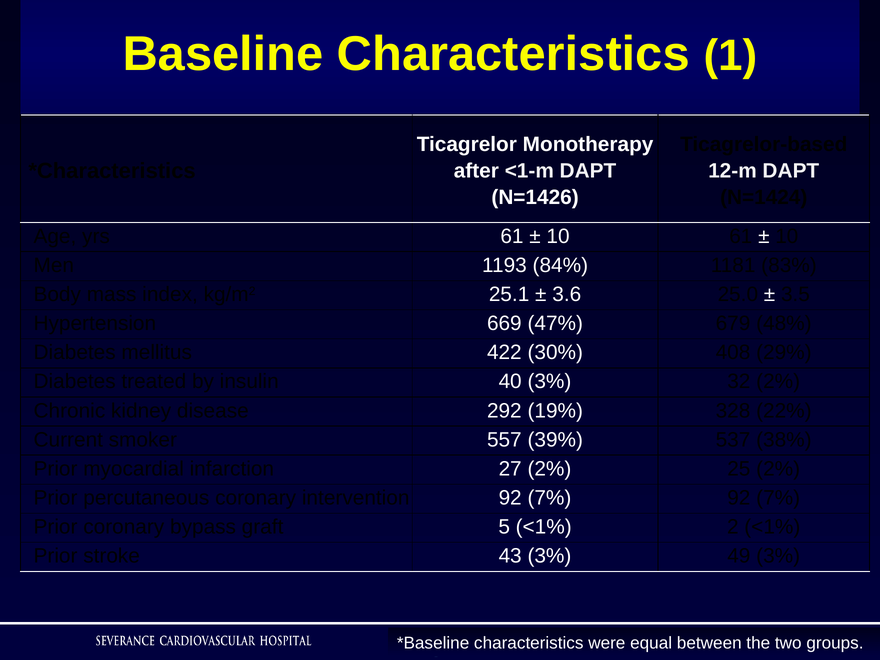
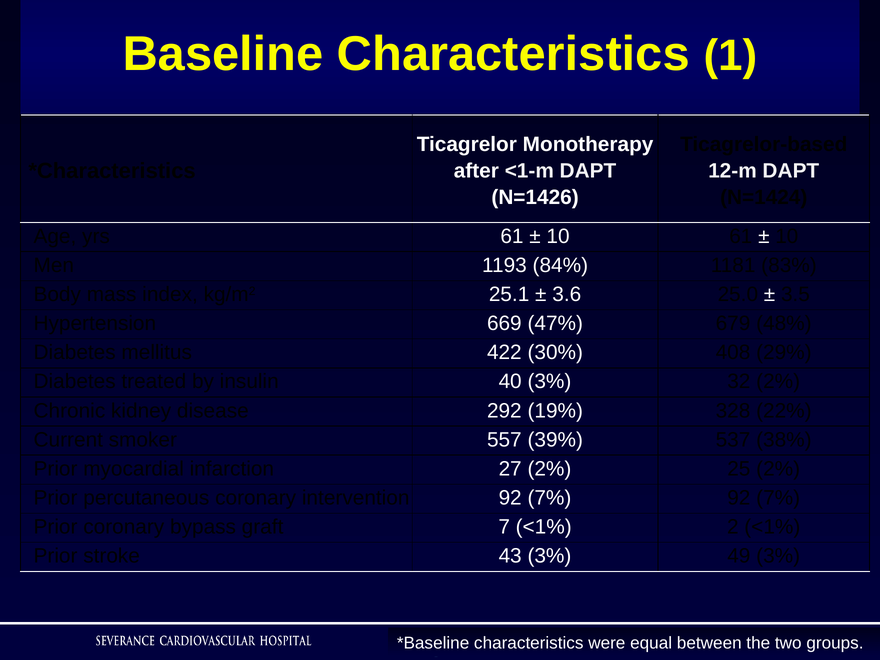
5: 5 -> 7
